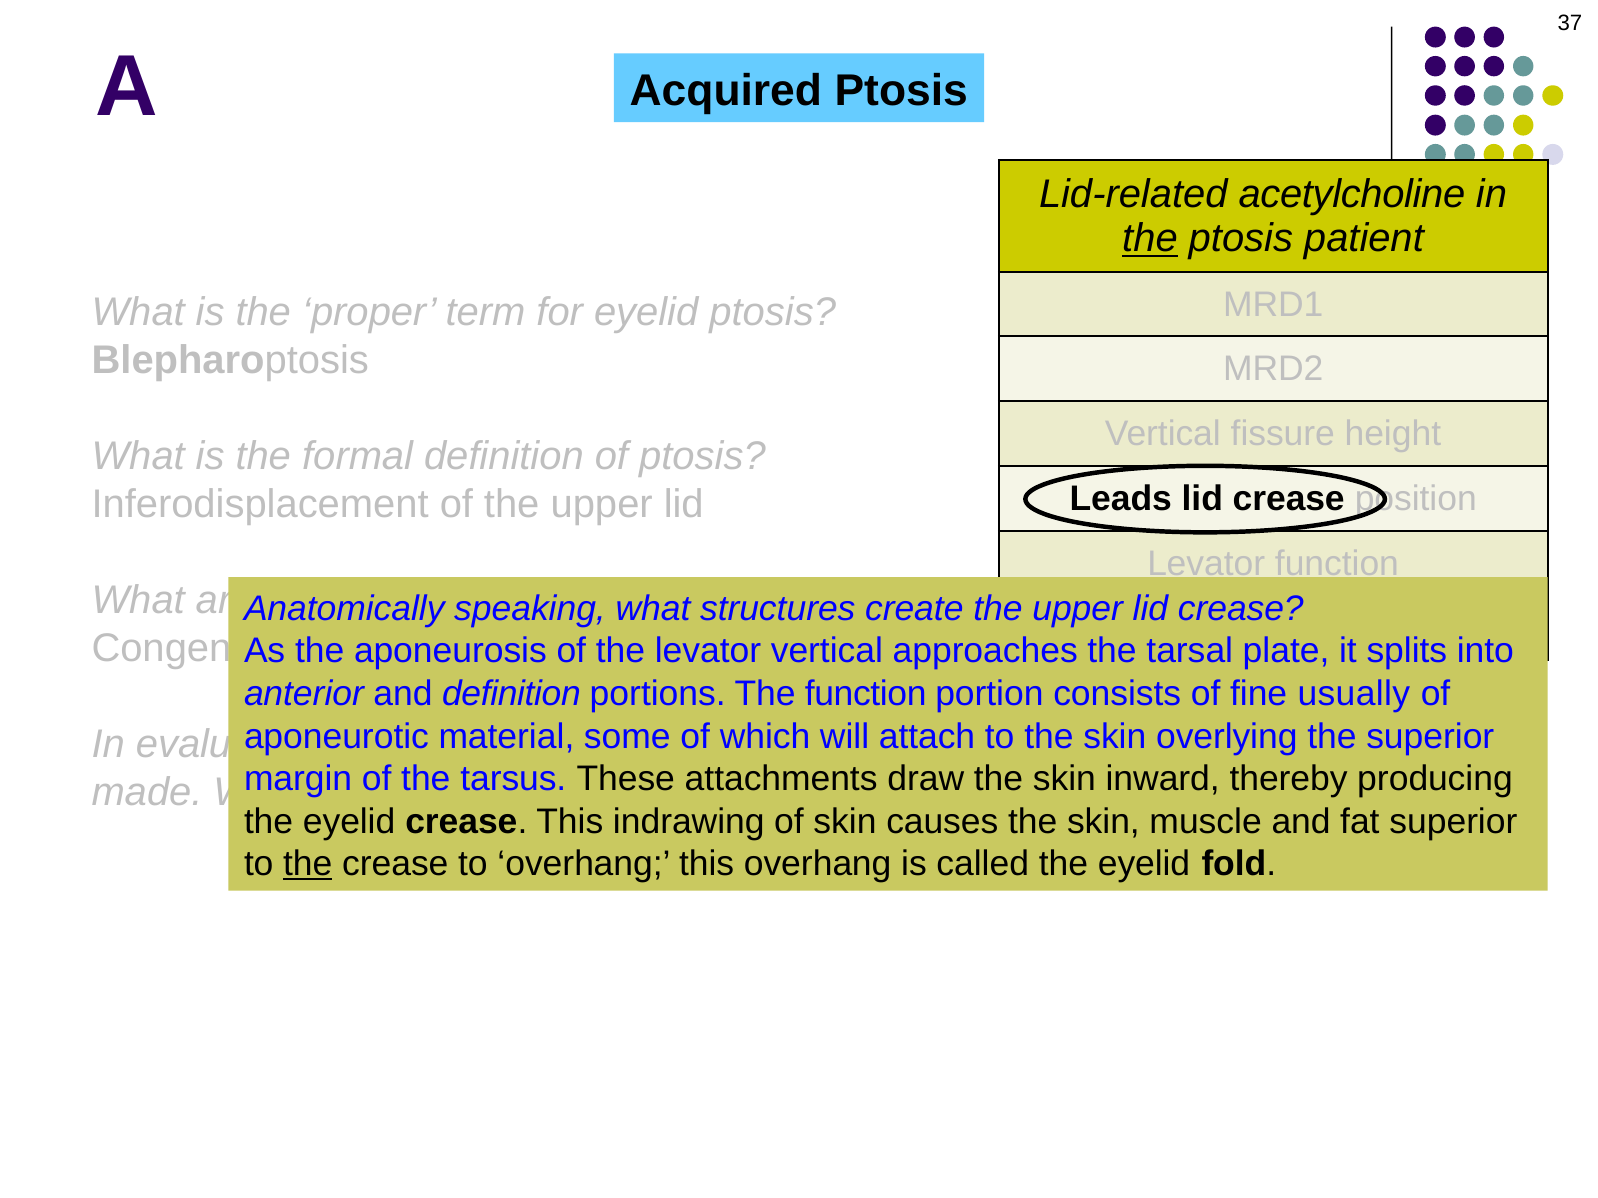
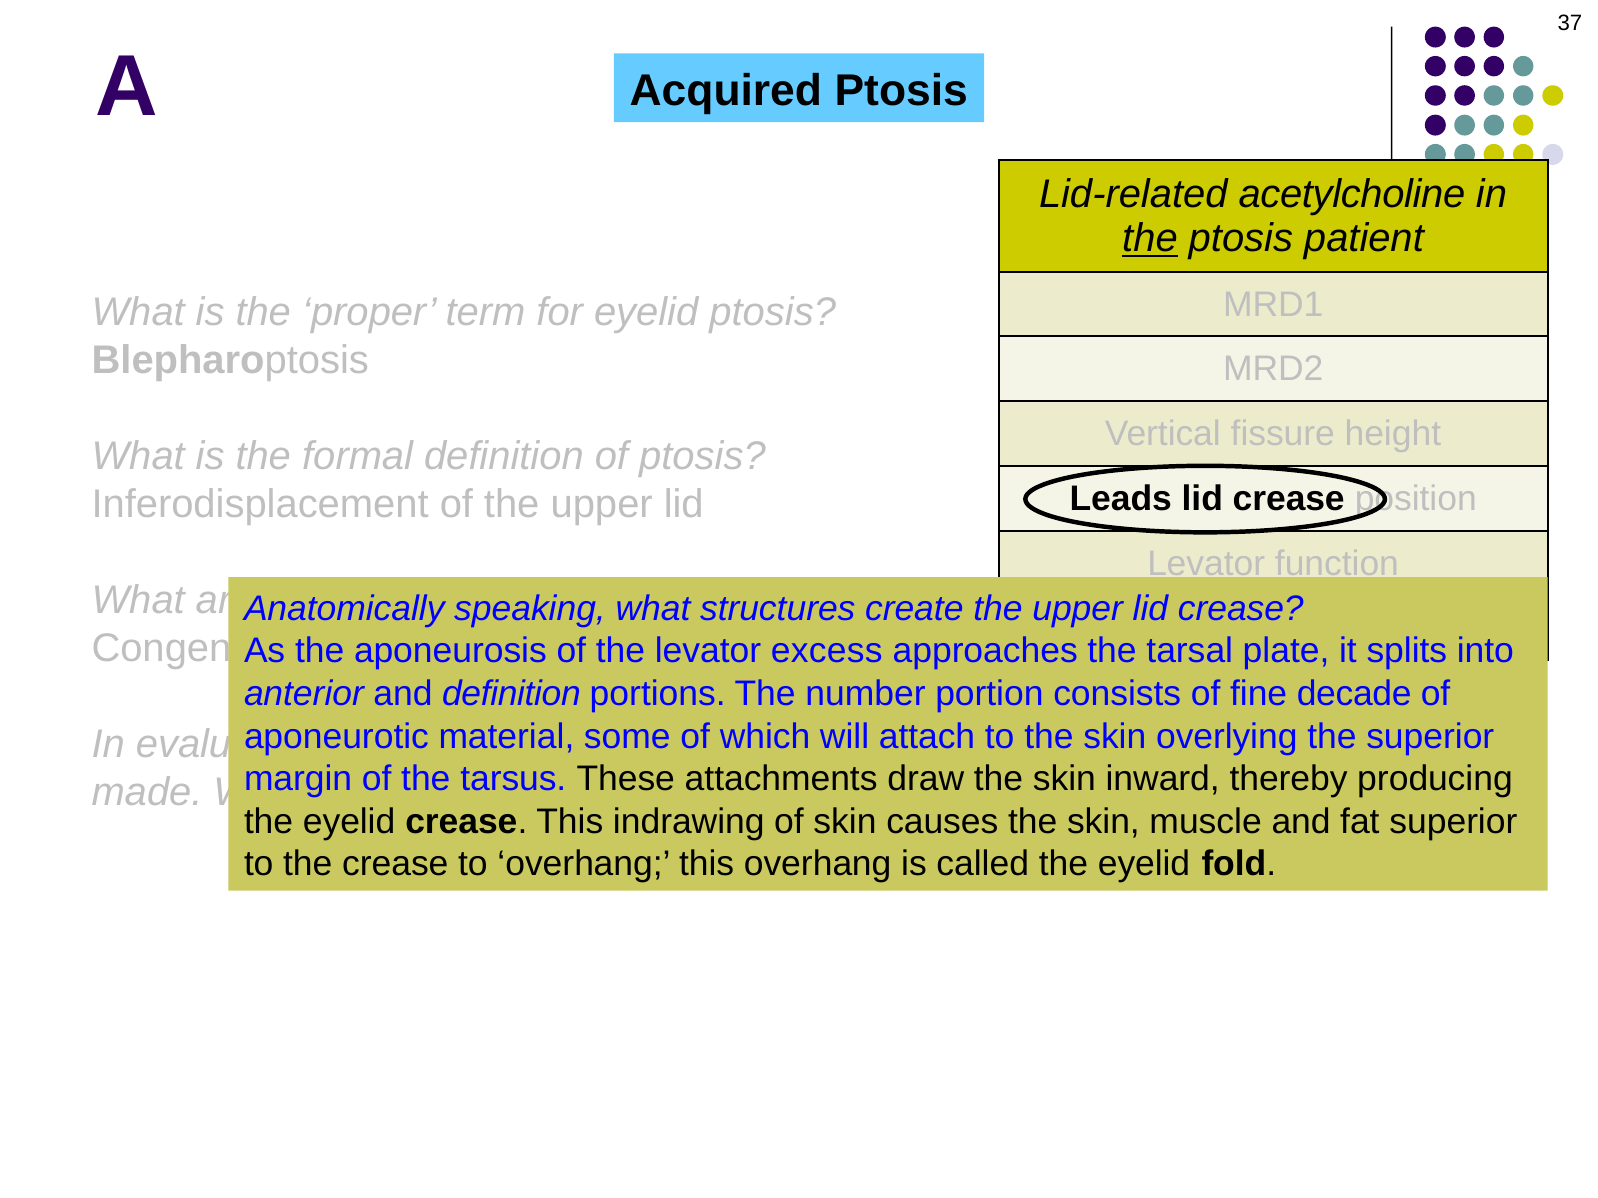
levator vertical: vertical -> excess
The function: function -> number
usually: usually -> decade
the at (308, 864) underline: present -> none
